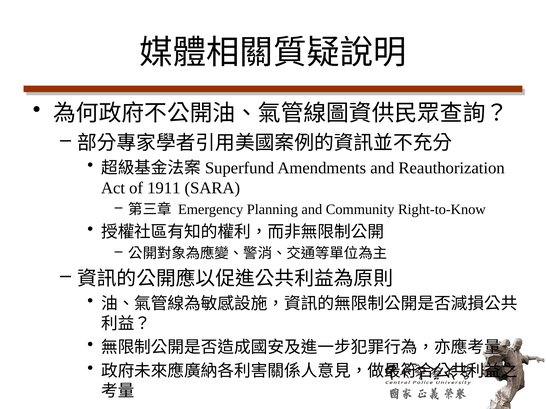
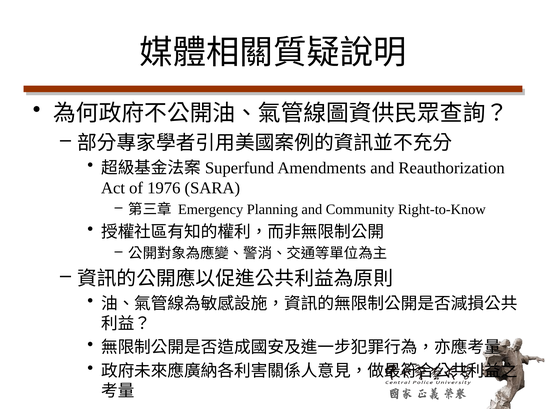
1911: 1911 -> 1976
